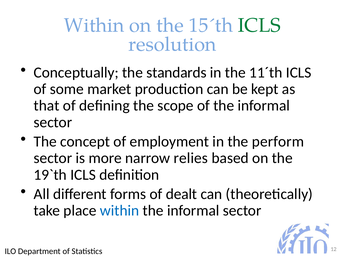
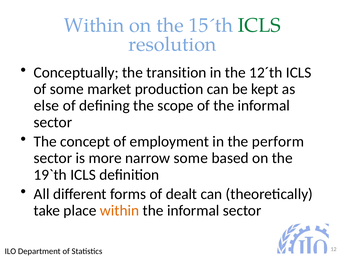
standards: standards -> transition
11´th: 11´th -> 12´th
that: that -> else
narrow relies: relies -> some
within at (120, 210) colour: blue -> orange
